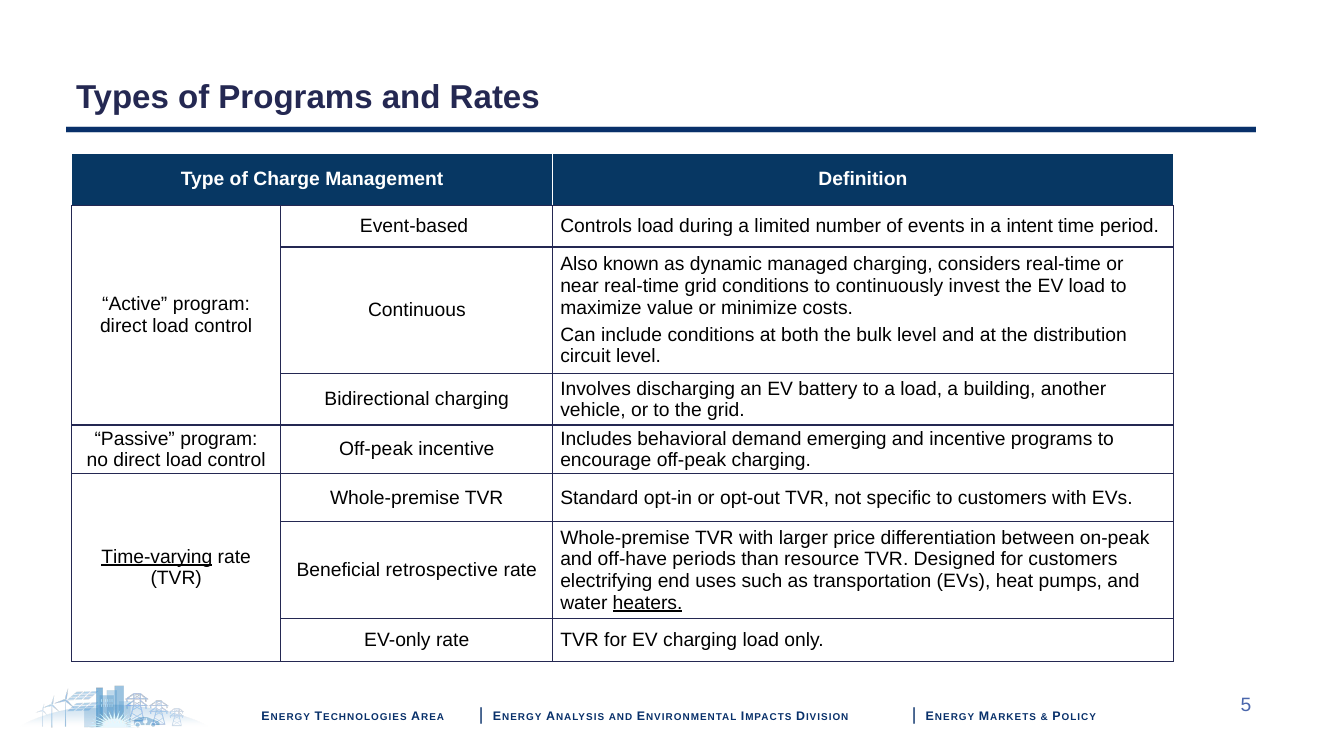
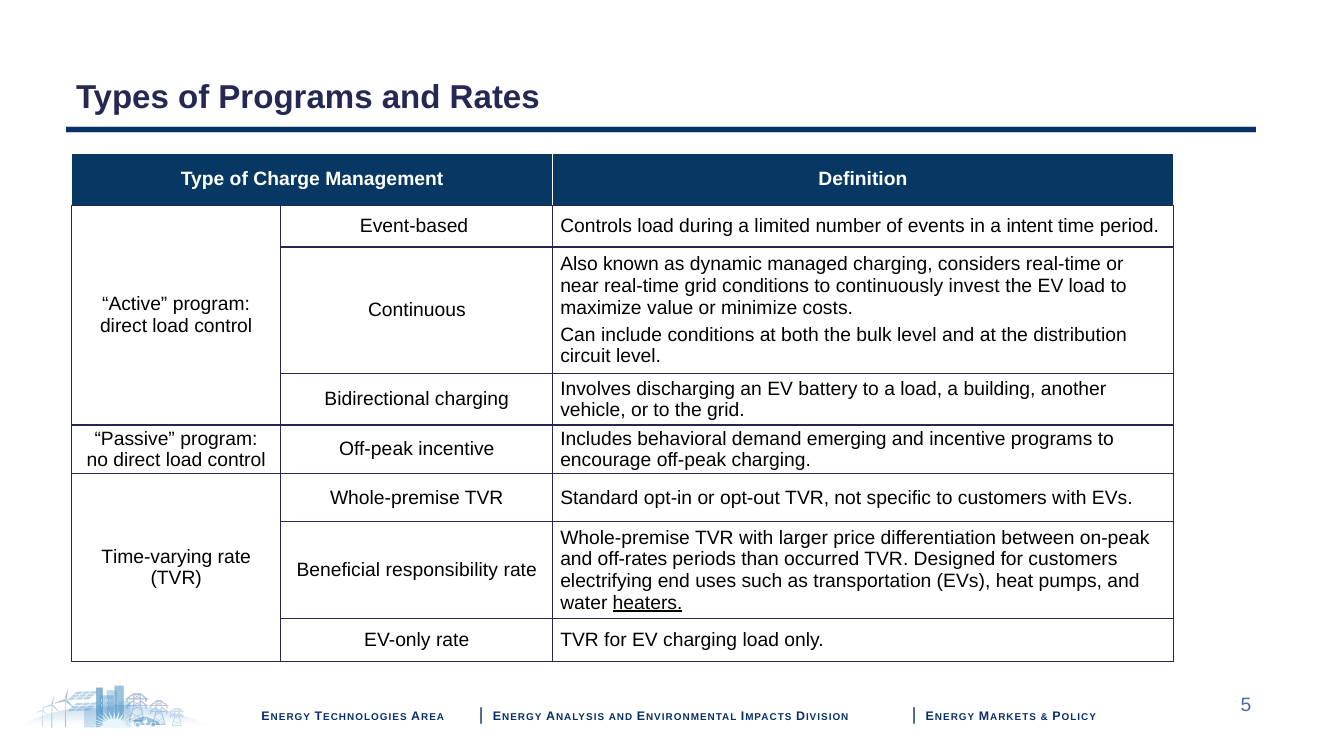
Time-varying underline: present -> none
off-have: off-have -> off-rates
resource: resource -> occurred
retrospective: retrospective -> responsibility
